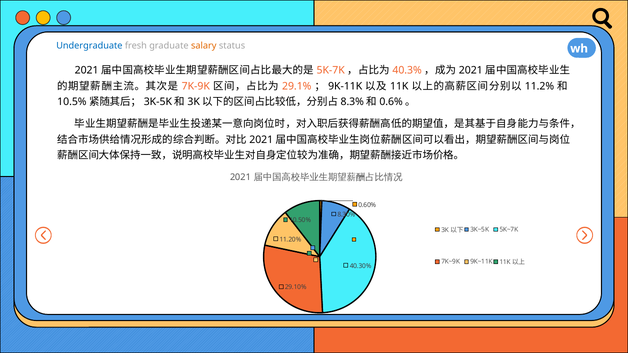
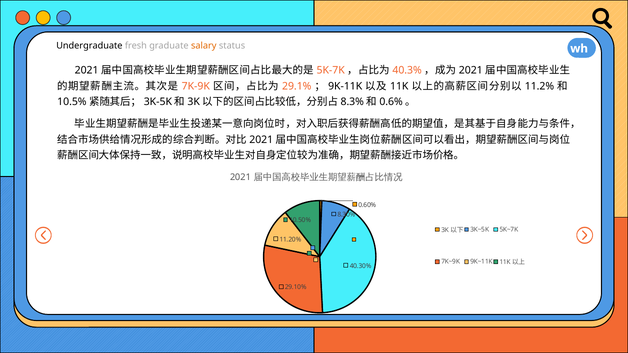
Undergraduate colour: blue -> black
